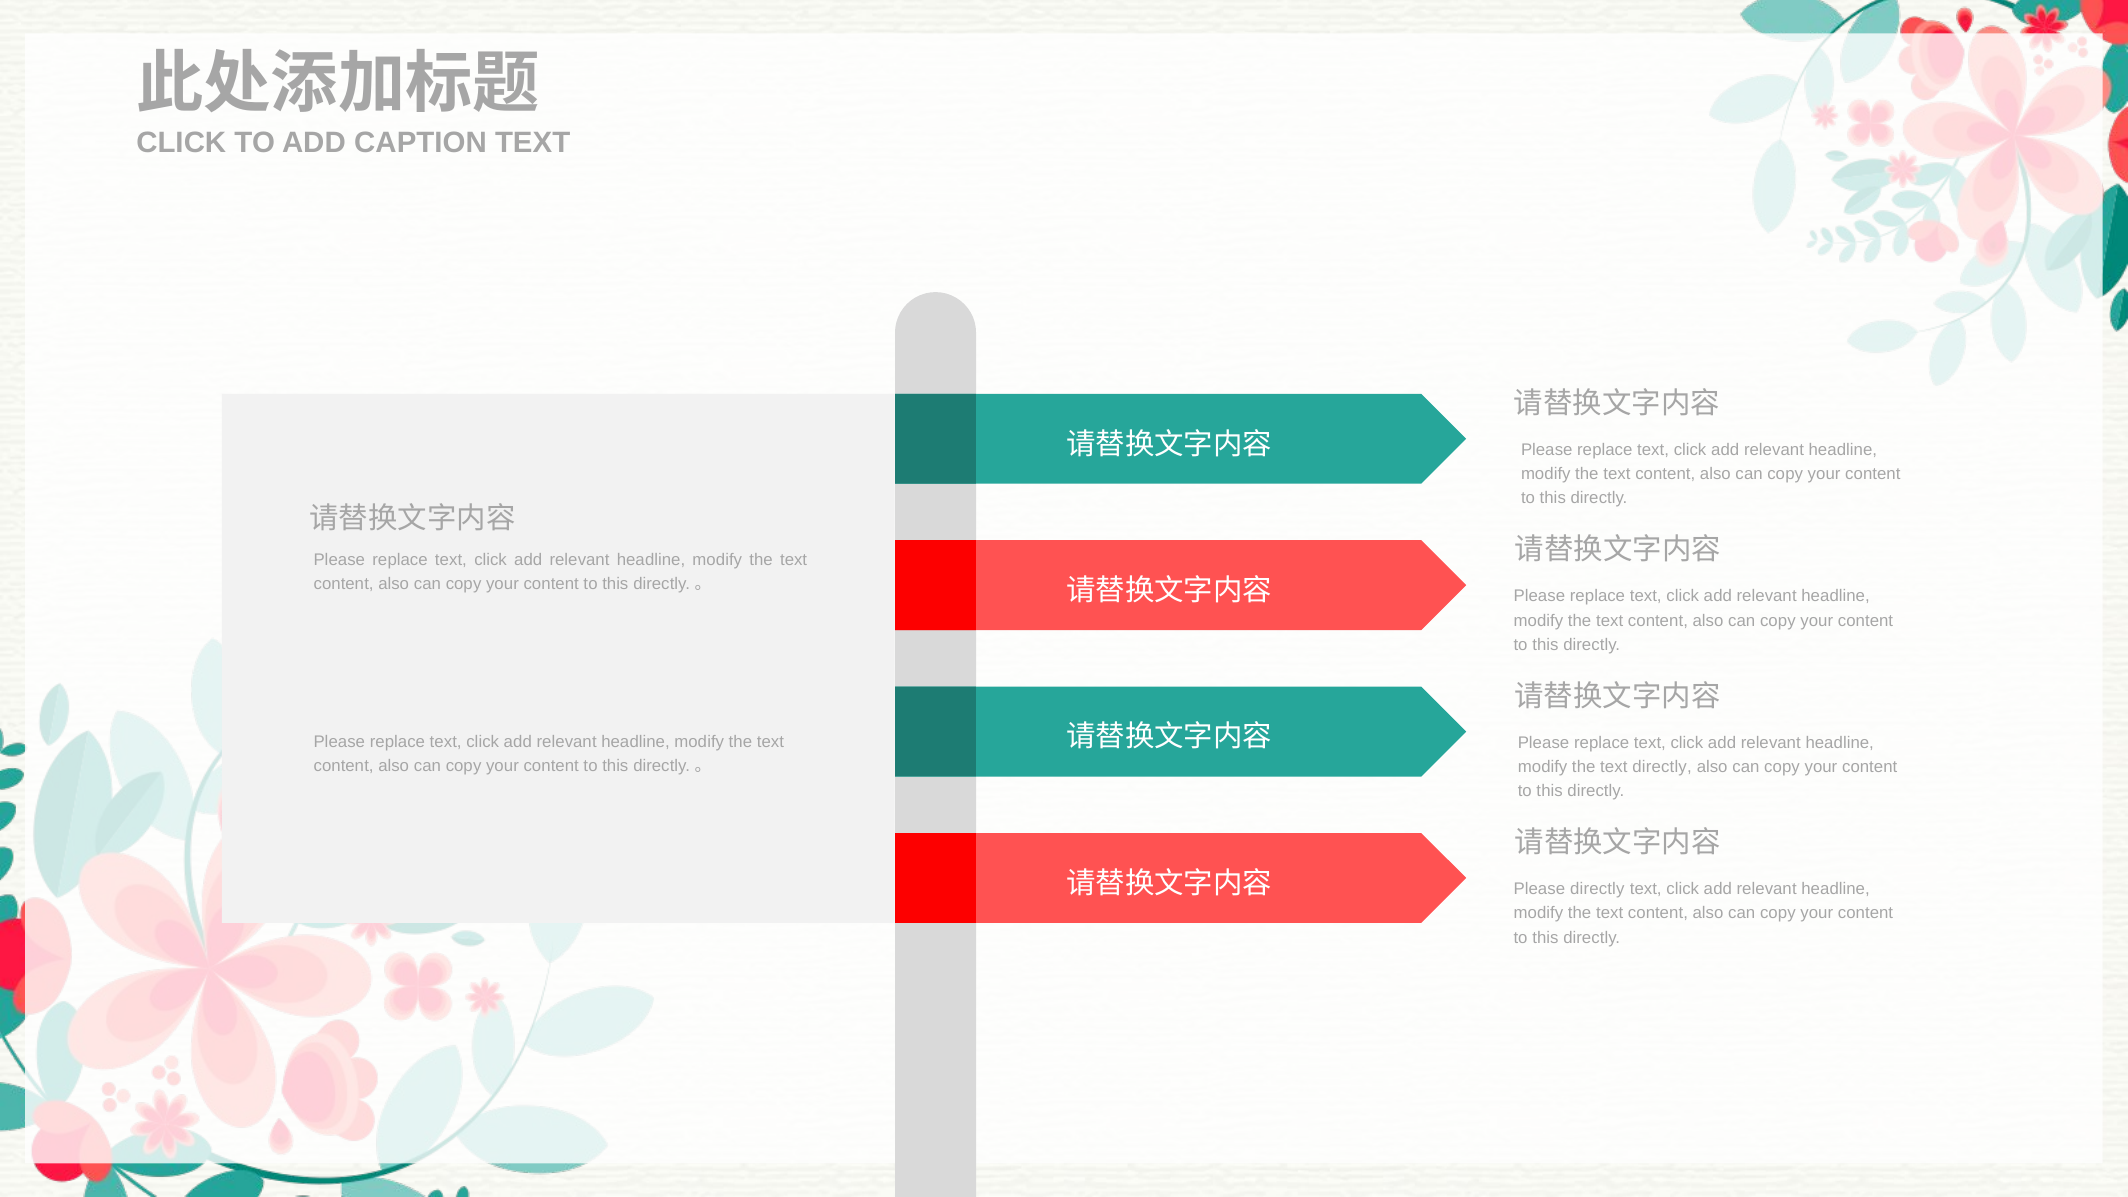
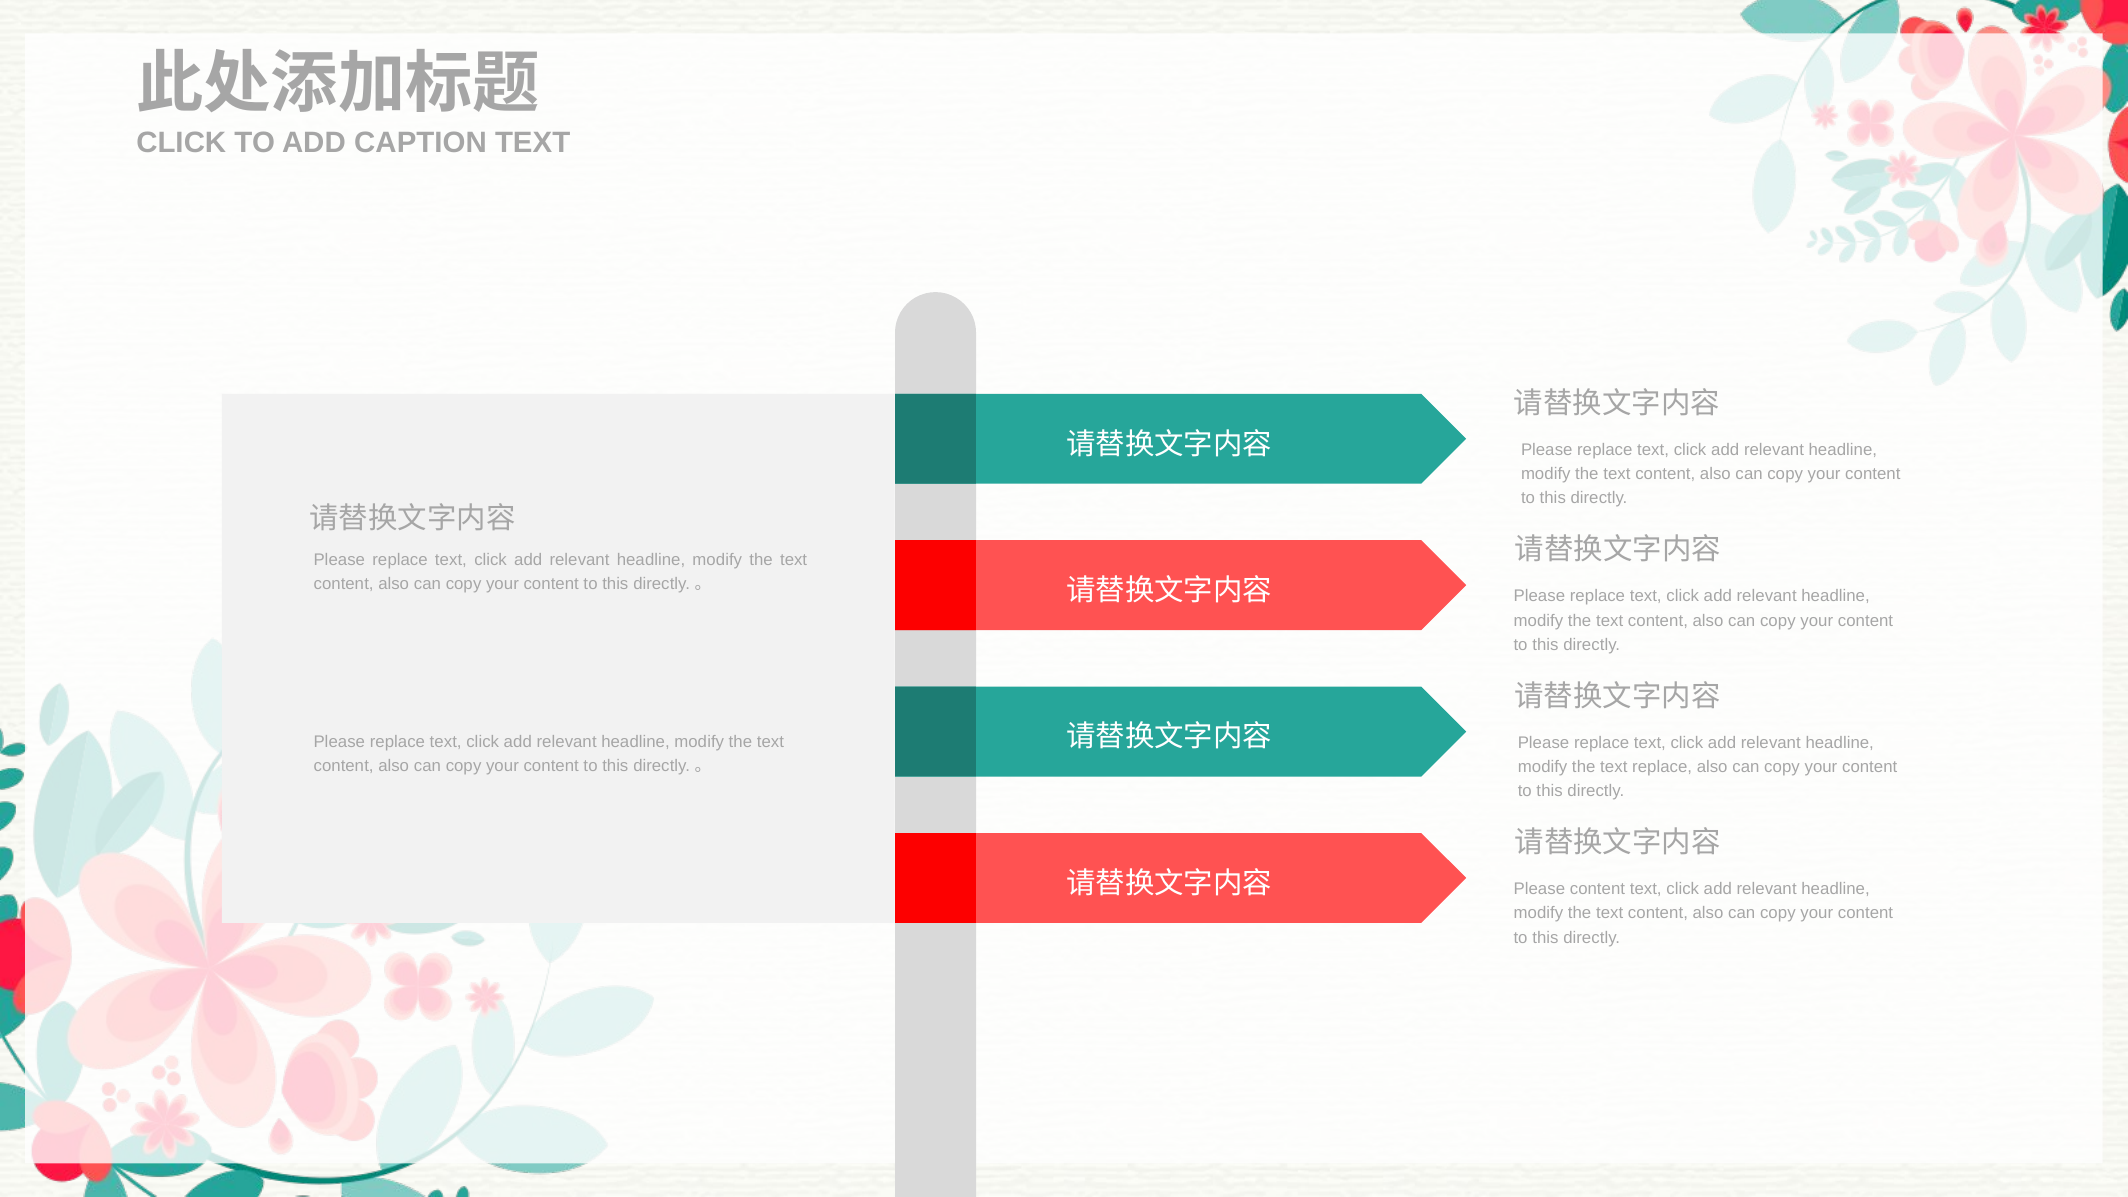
text directly: directly -> replace
Please directly: directly -> content
